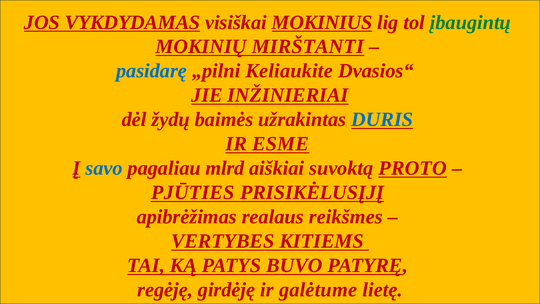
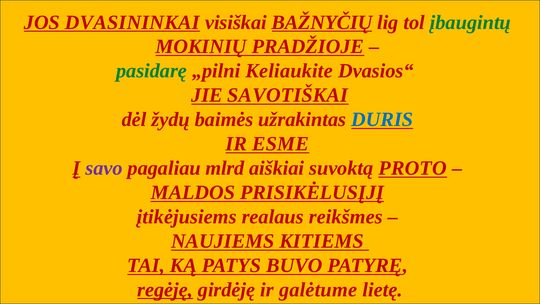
VYKDYDAMAS: VYKDYDAMAS -> DVASININKAI
MOKINIUS: MOKINIUS -> BAŽNYČIŲ
MIRŠTANTI: MIRŠTANTI -> PRADŽIOJE
pasidarę colour: blue -> green
INŽINIERIAI: INŽINIERIAI -> SAVOTIŠKAI
savo colour: blue -> purple
PJŪTIES: PJŪTIES -> MALDOS
apibrėžimas: apibrėžimas -> įtikėjusiems
VERTYBES: VERTYBES -> NAUJIEMS
regėję underline: none -> present
